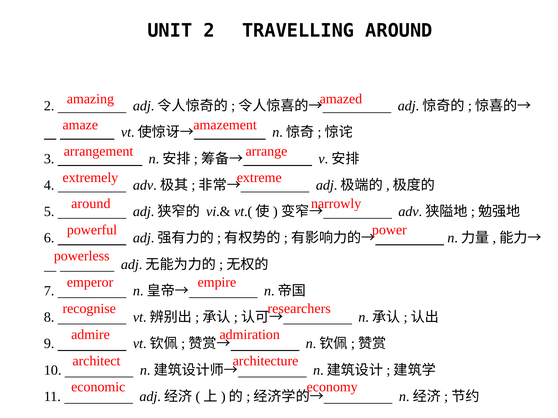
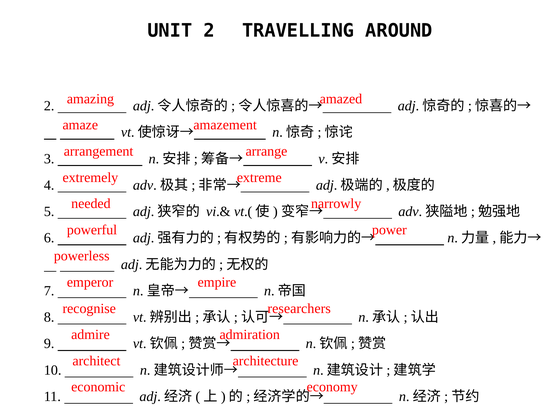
around at (91, 203): around -> needed
